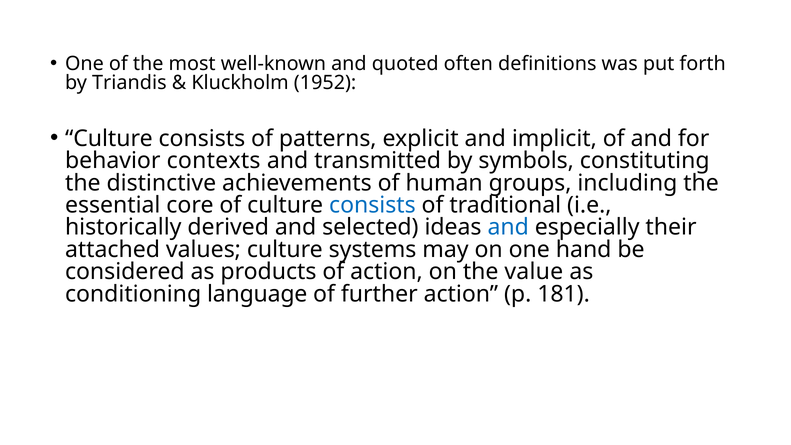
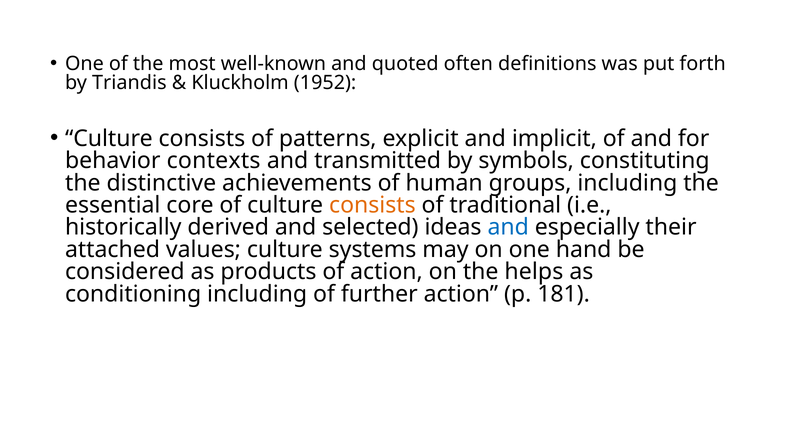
consists at (372, 205) colour: blue -> orange
value: value -> helps
conditioning language: language -> including
